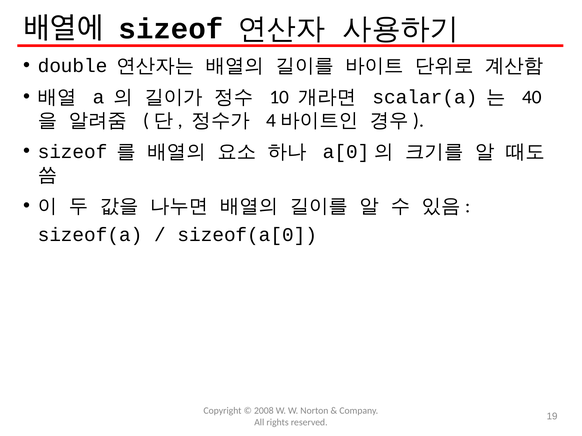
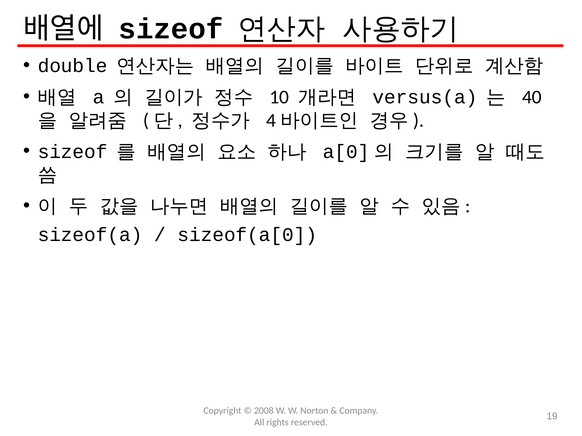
scalar(a: scalar(a -> versus(a
